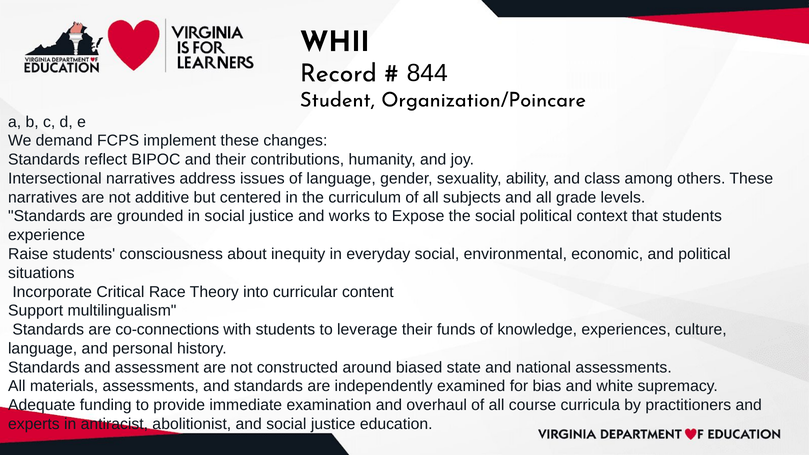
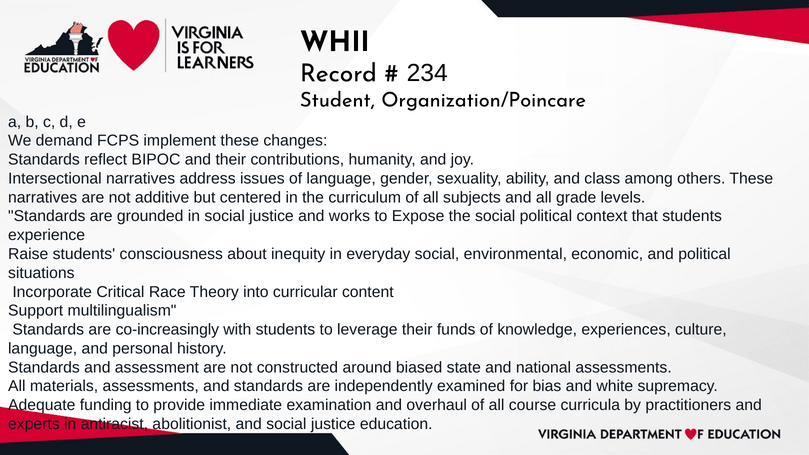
844: 844 -> 234
co-connections: co-connections -> co-increasingly
